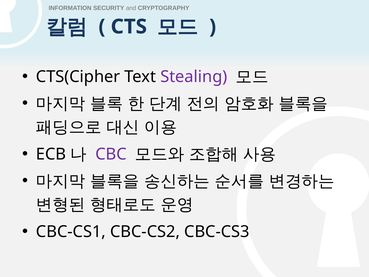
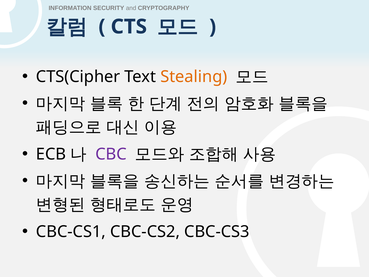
Stealing colour: purple -> orange
